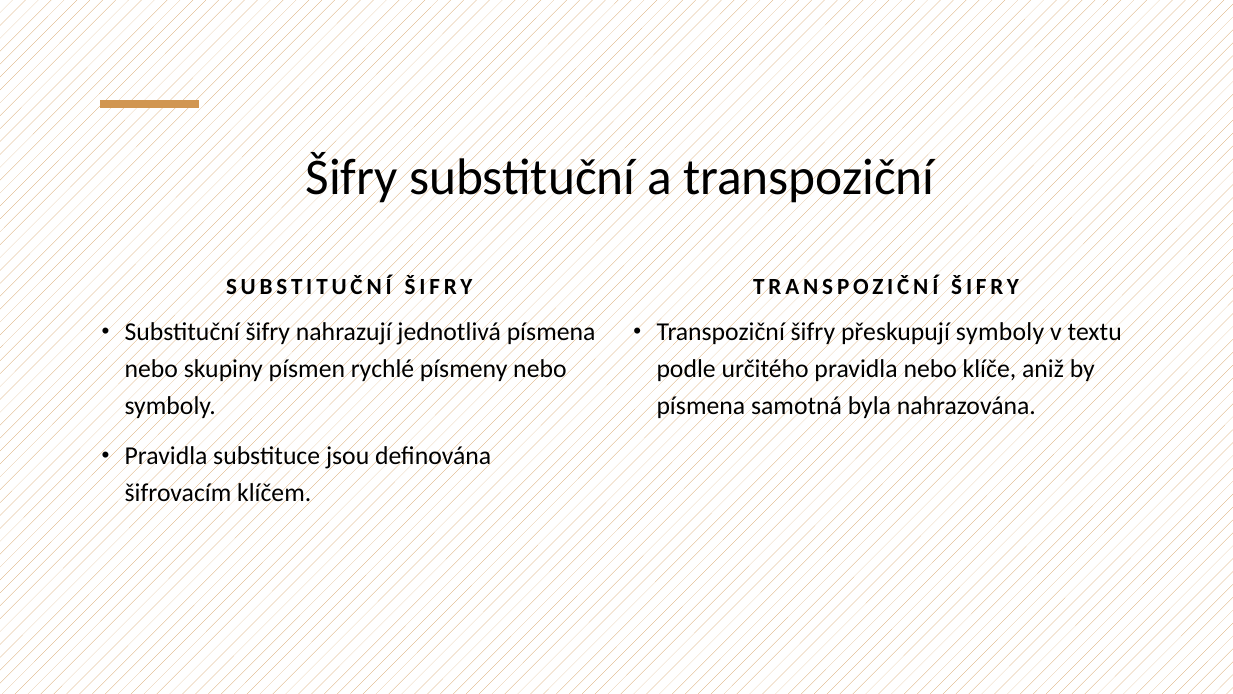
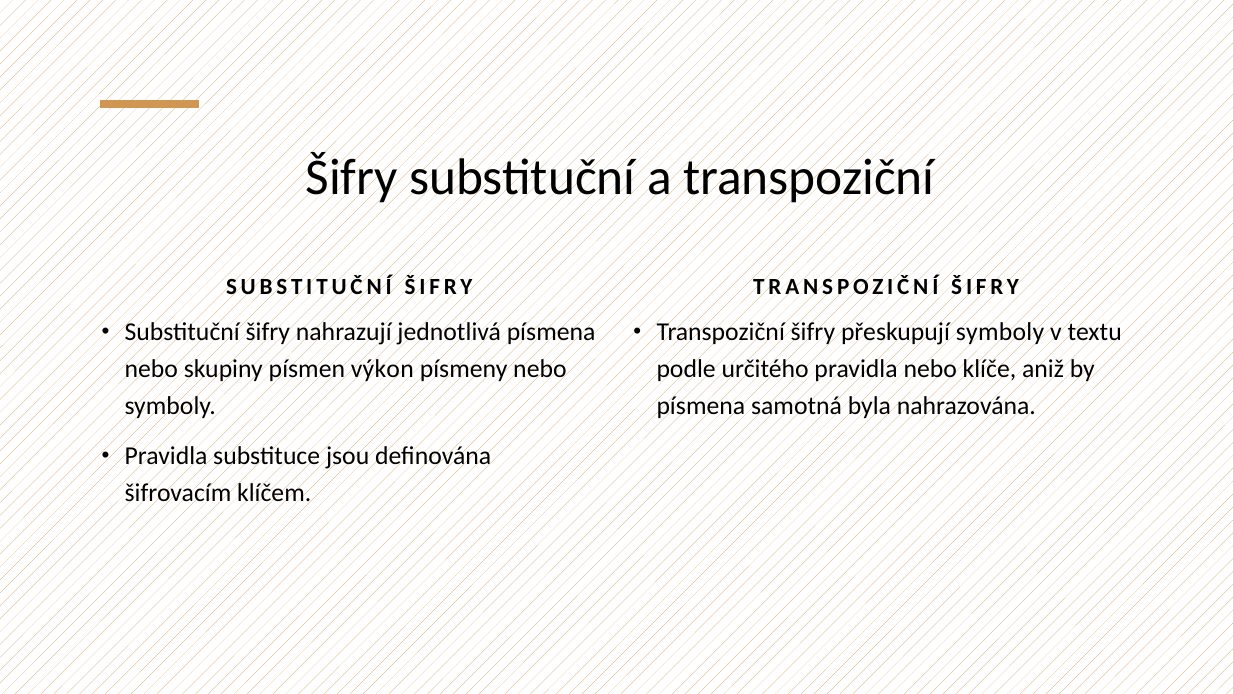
rychlé: rychlé -> výkon
